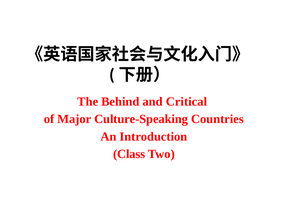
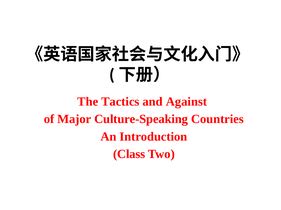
Behind: Behind -> Tactics
Critical: Critical -> Against
